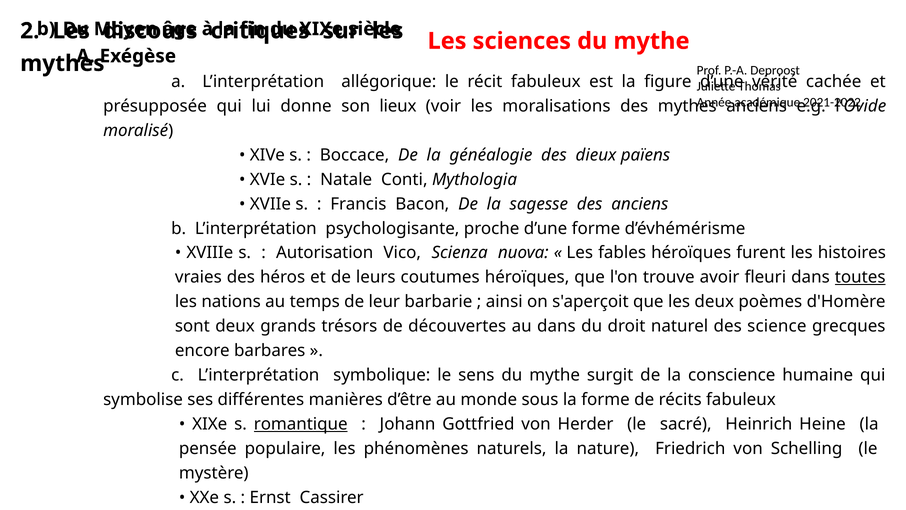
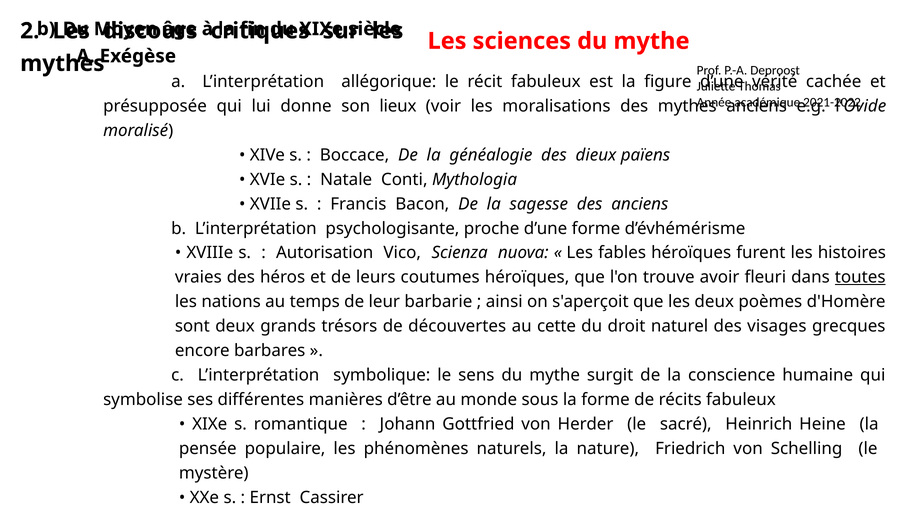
au dans: dans -> cette
science: science -> visages
romantique underline: present -> none
